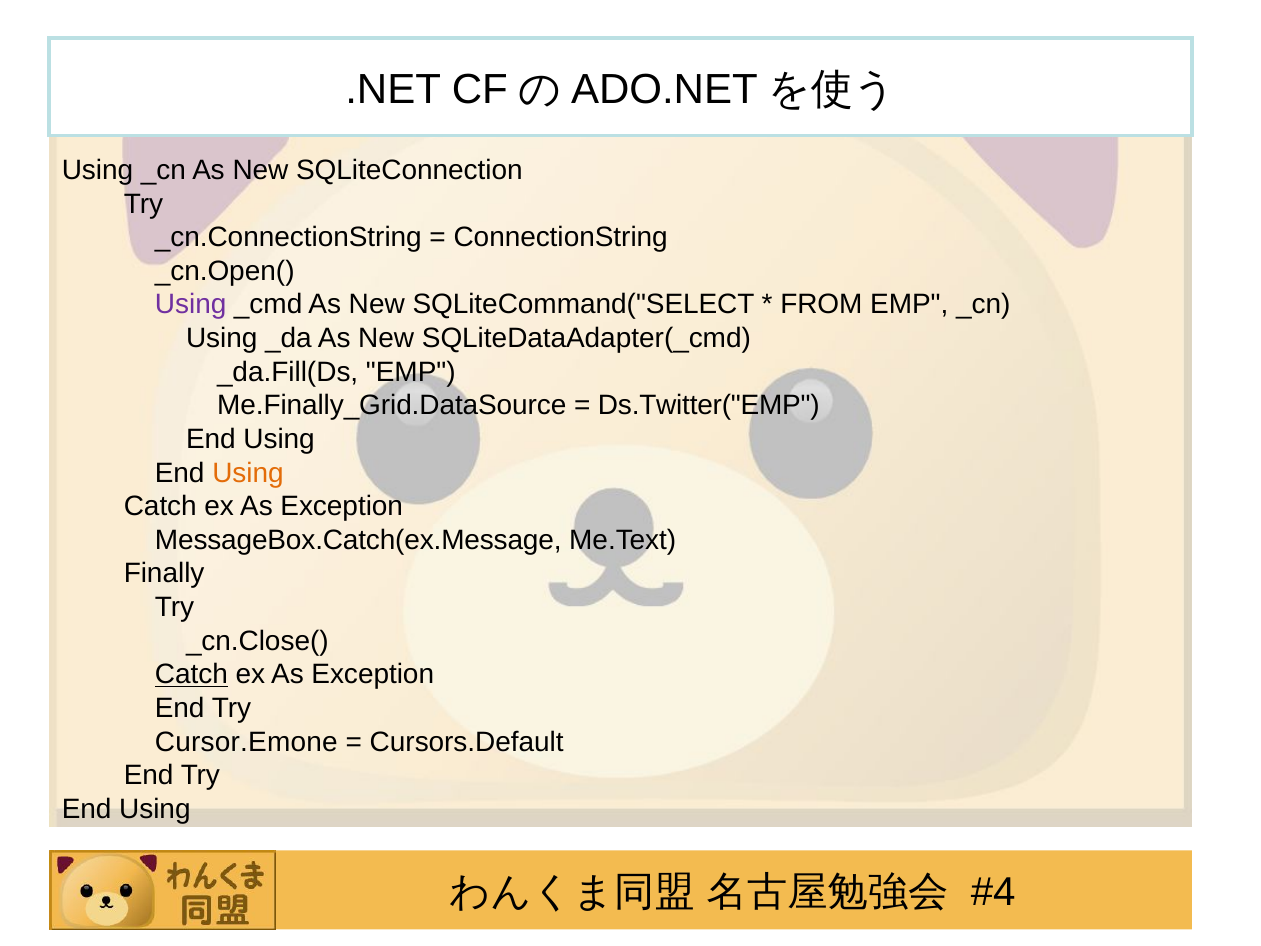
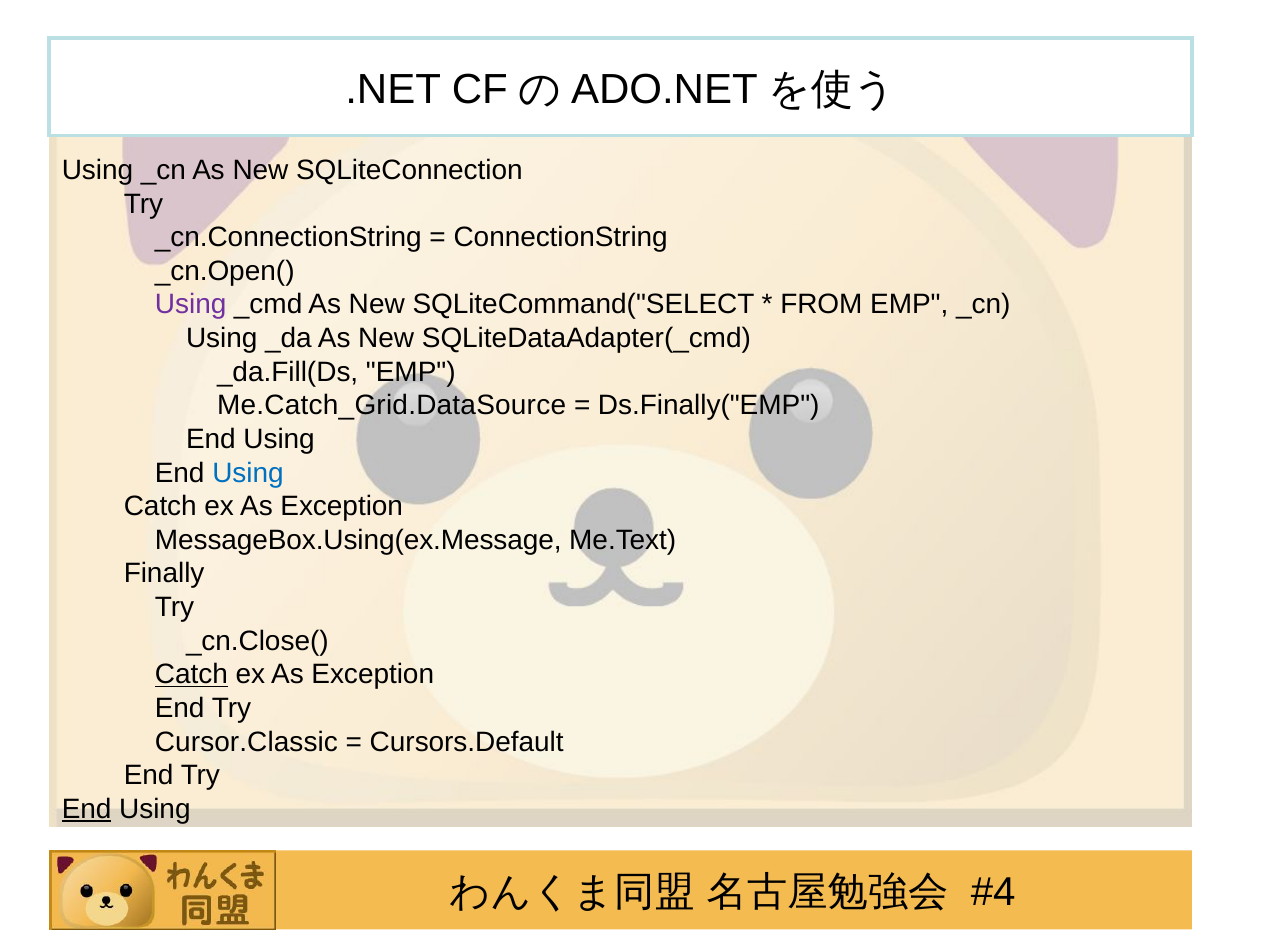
Me.Finally_Grid.DataSource: Me.Finally_Grid.DataSource -> Me.Catch_Grid.DataSource
Ds.Twitter("EMP: Ds.Twitter("EMP -> Ds.Finally("EMP
Using at (248, 473) colour: orange -> blue
MessageBox.Catch(ex.Message: MessageBox.Catch(ex.Message -> MessageBox.Using(ex.Message
Cursor.Emone: Cursor.Emone -> Cursor.Classic
End at (87, 809) underline: none -> present
